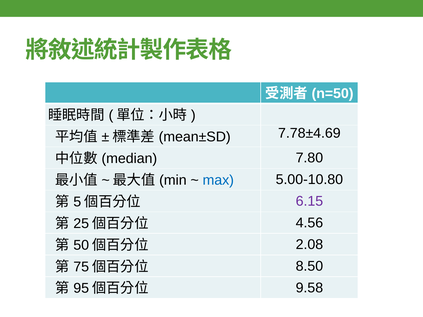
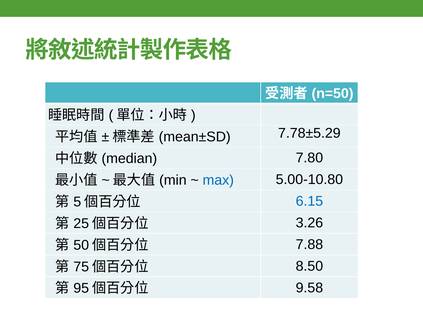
7.78±4.69: 7.78±4.69 -> 7.78±5.29
6.15 colour: purple -> blue
4.56: 4.56 -> 3.26
2.08: 2.08 -> 7.88
